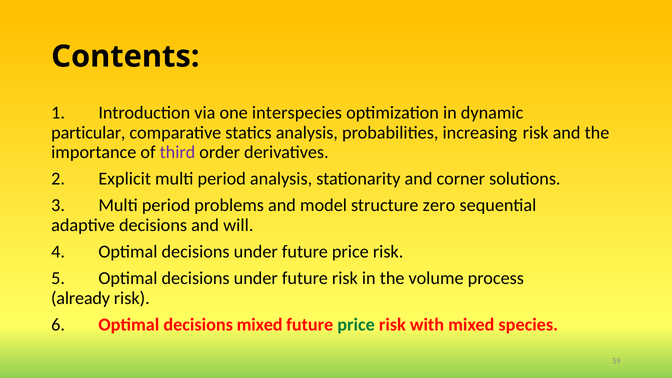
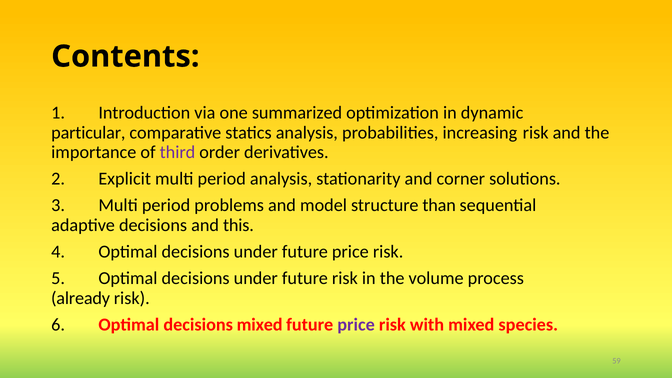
interspecies: interspecies -> summarized
zero: zero -> than
will: will -> this
price at (356, 325) colour: green -> purple
